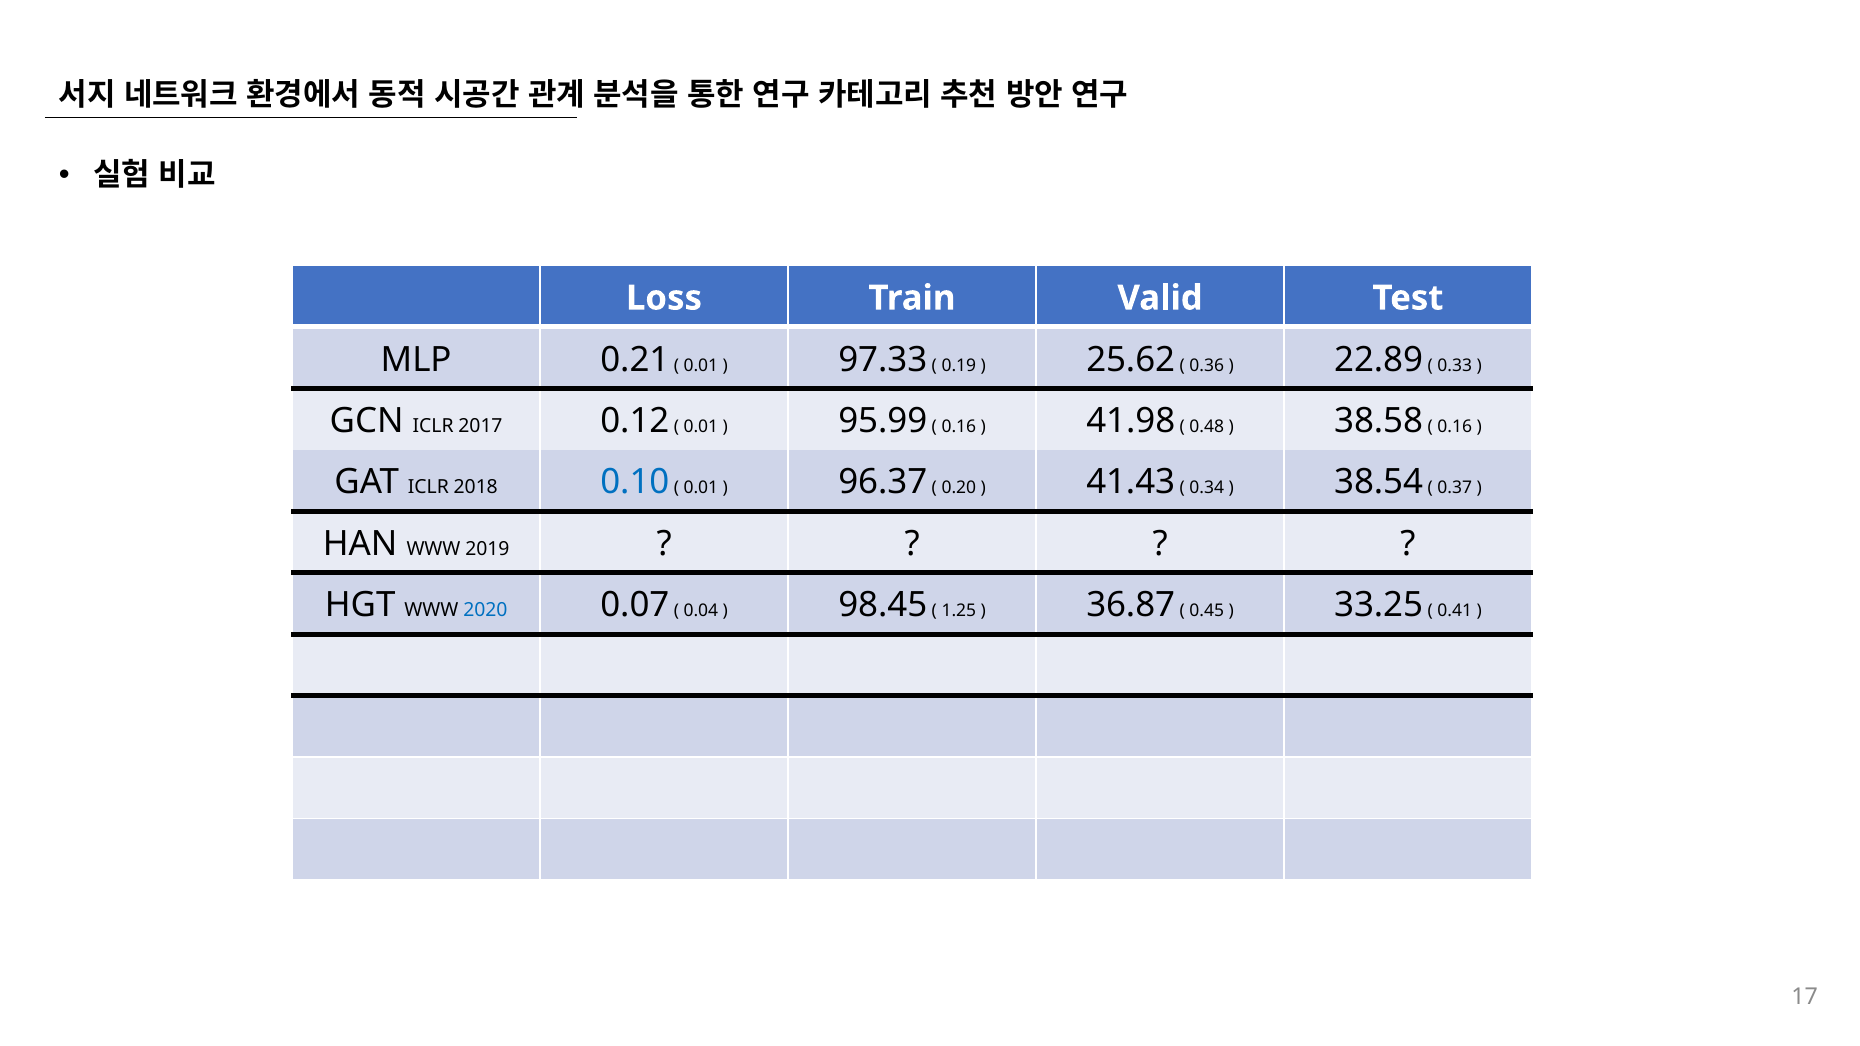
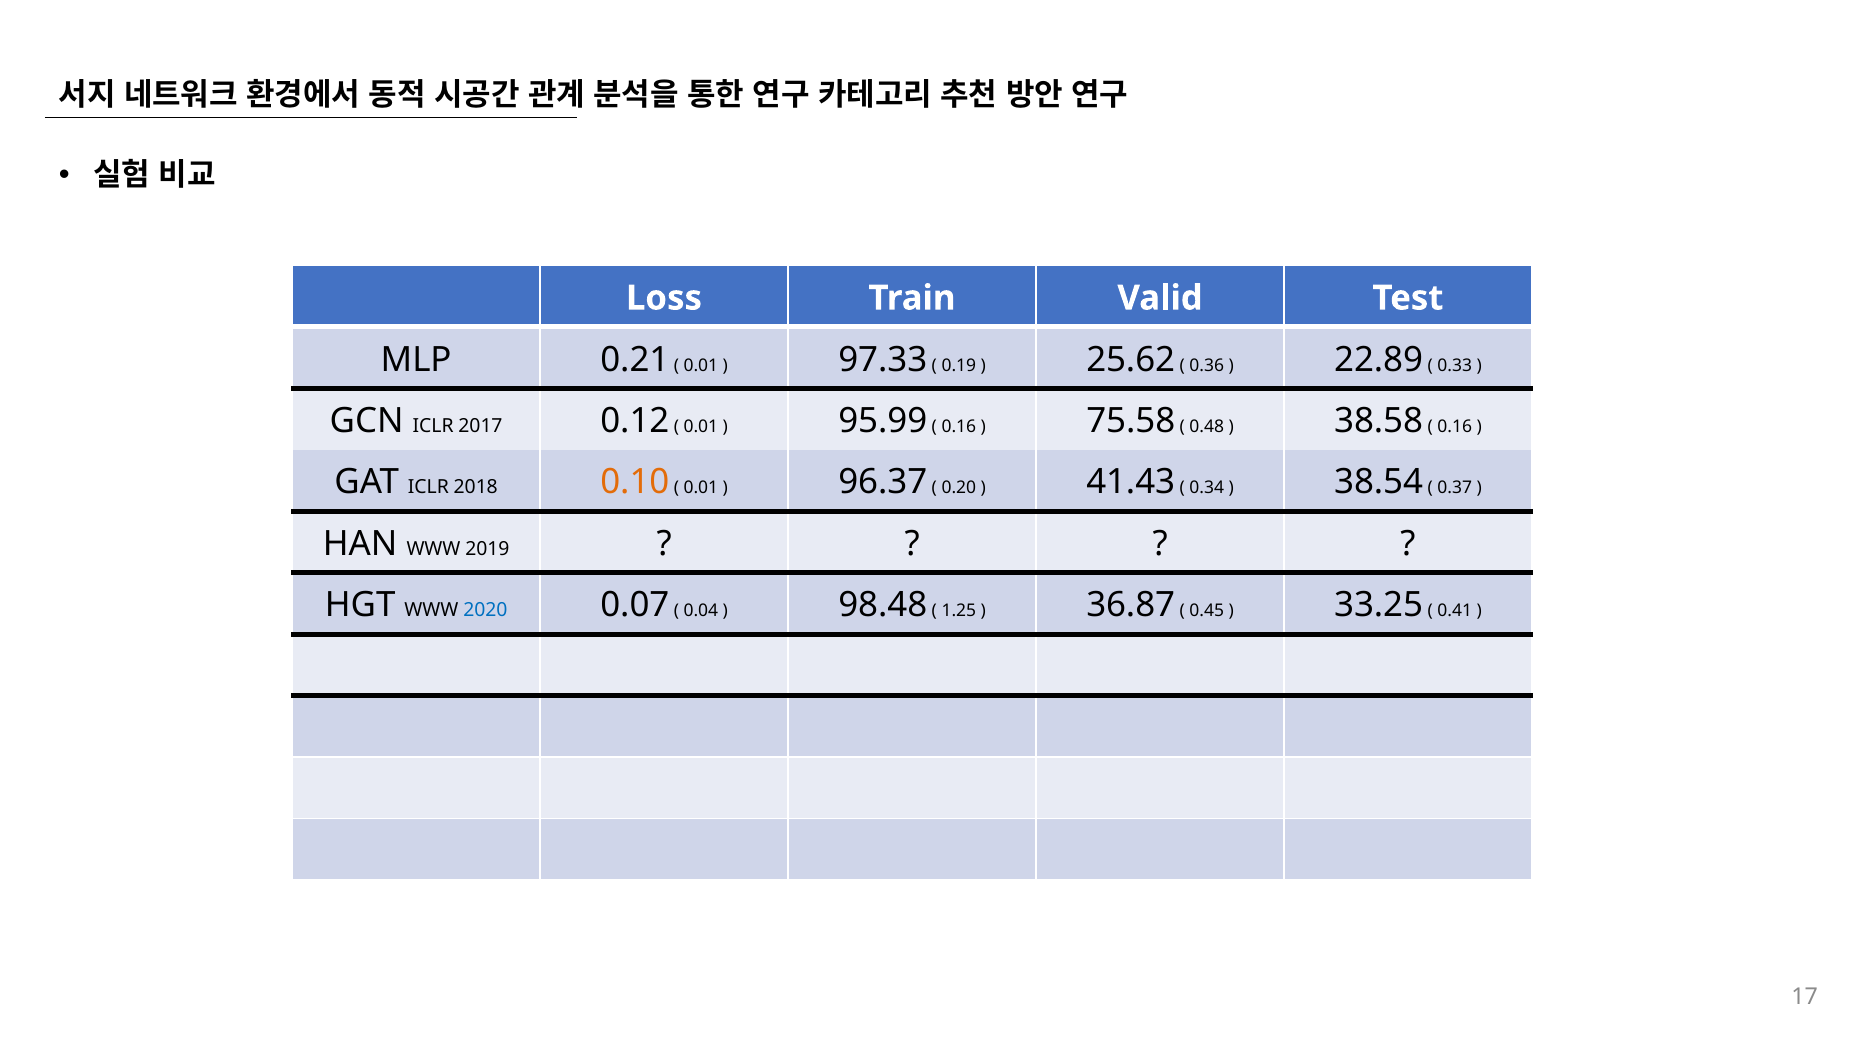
41.98: 41.98 -> 75.58
0.10 colour: blue -> orange
98.45: 98.45 -> 98.48
